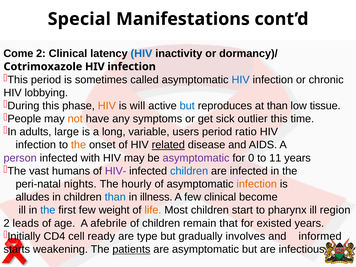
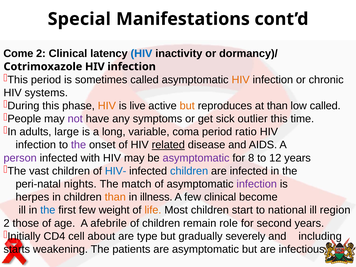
HIV at (241, 80) colour: blue -> orange
lobbying: lobbying -> systems
will: will -> live
but at (187, 106) colour: blue -> orange
low tissue: tissue -> called
not colour: orange -> purple
users: users -> coma
the at (79, 145) colour: orange -> purple
0: 0 -> 8
11: 11 -> 12
vast humans: humans -> children
HIV- colour: purple -> blue
hourly: hourly -> match
infection at (257, 184) colour: orange -> purple
alludes: alludes -> herpes
than at (115, 197) colour: blue -> orange
pharynx: pharynx -> national
leads: leads -> those
that: that -> role
existed: existed -> second
ready: ready -> about
involves: involves -> severely
informed: informed -> including
patients underline: present -> none
